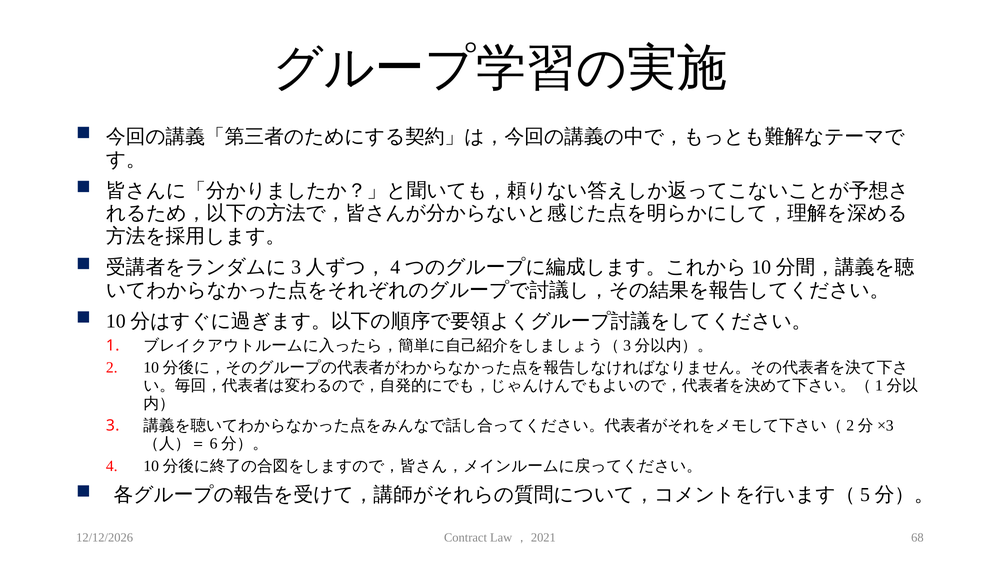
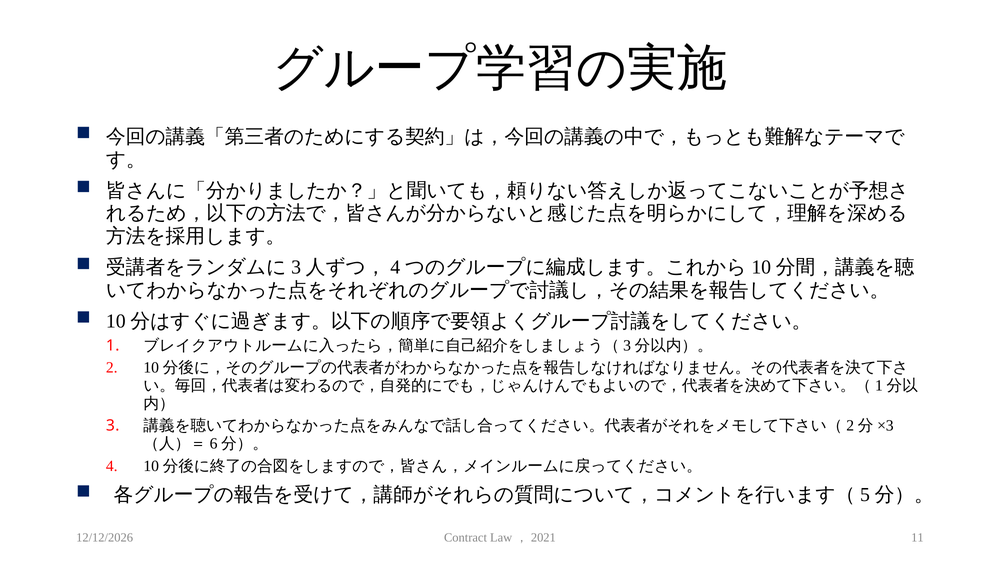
68: 68 -> 11
